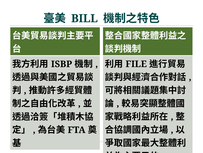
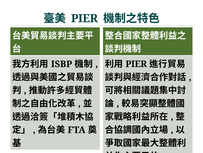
BILL at (84, 18): BILL -> PIER
FILE at (136, 64): FILE -> PIER
